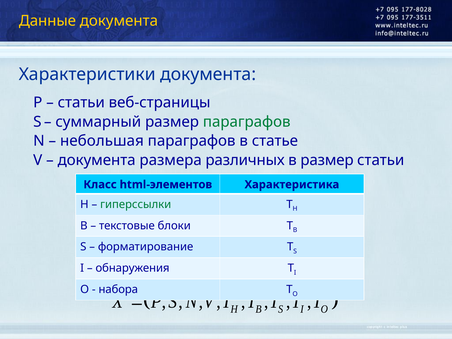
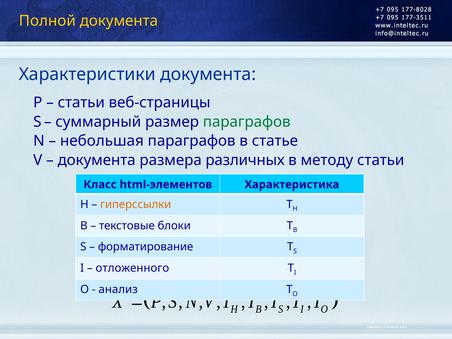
Данные: Данные -> Полной
в размер: размер -> методу
гиперссылки colour: green -> orange
обнаружения: обнаружения -> отложенного
набора: набора -> анализ
